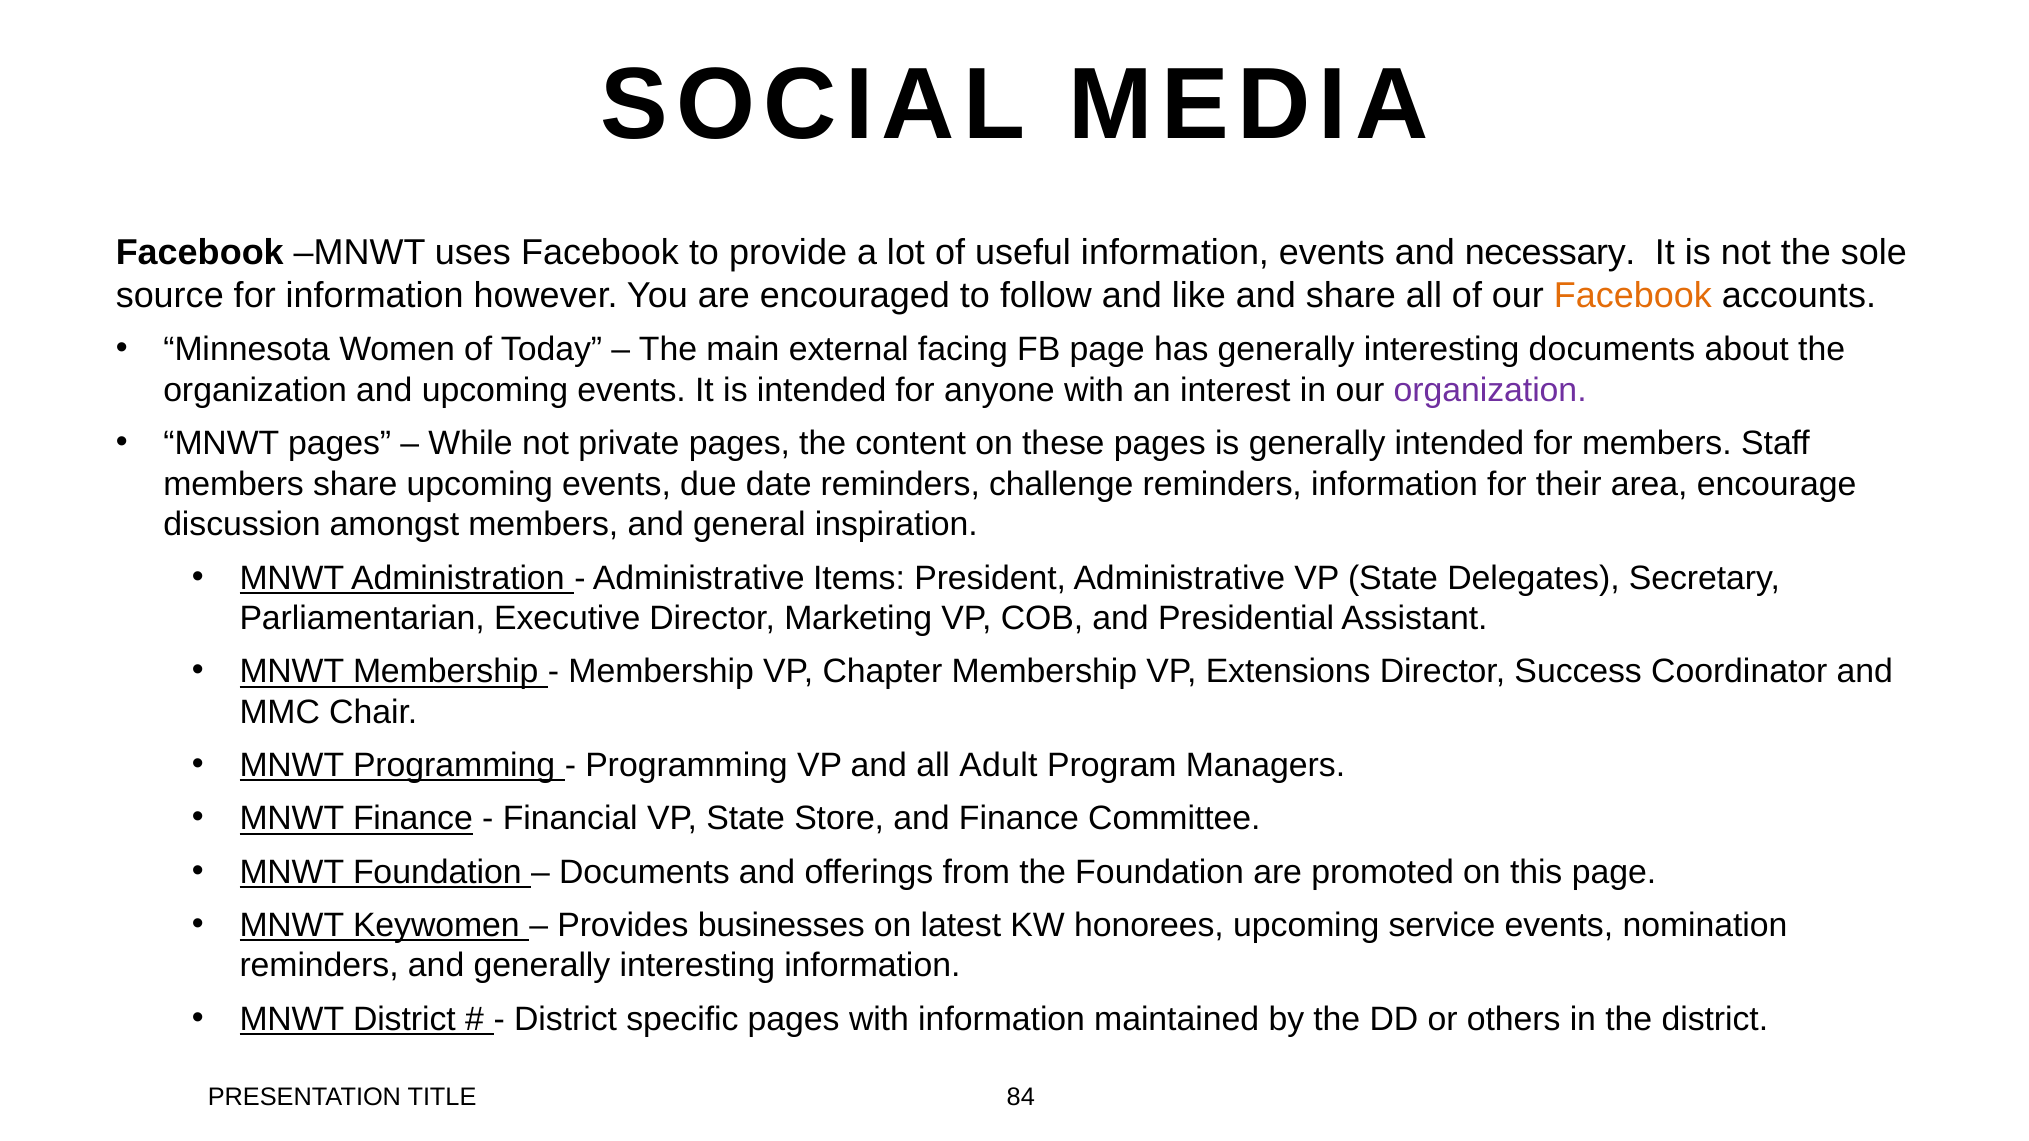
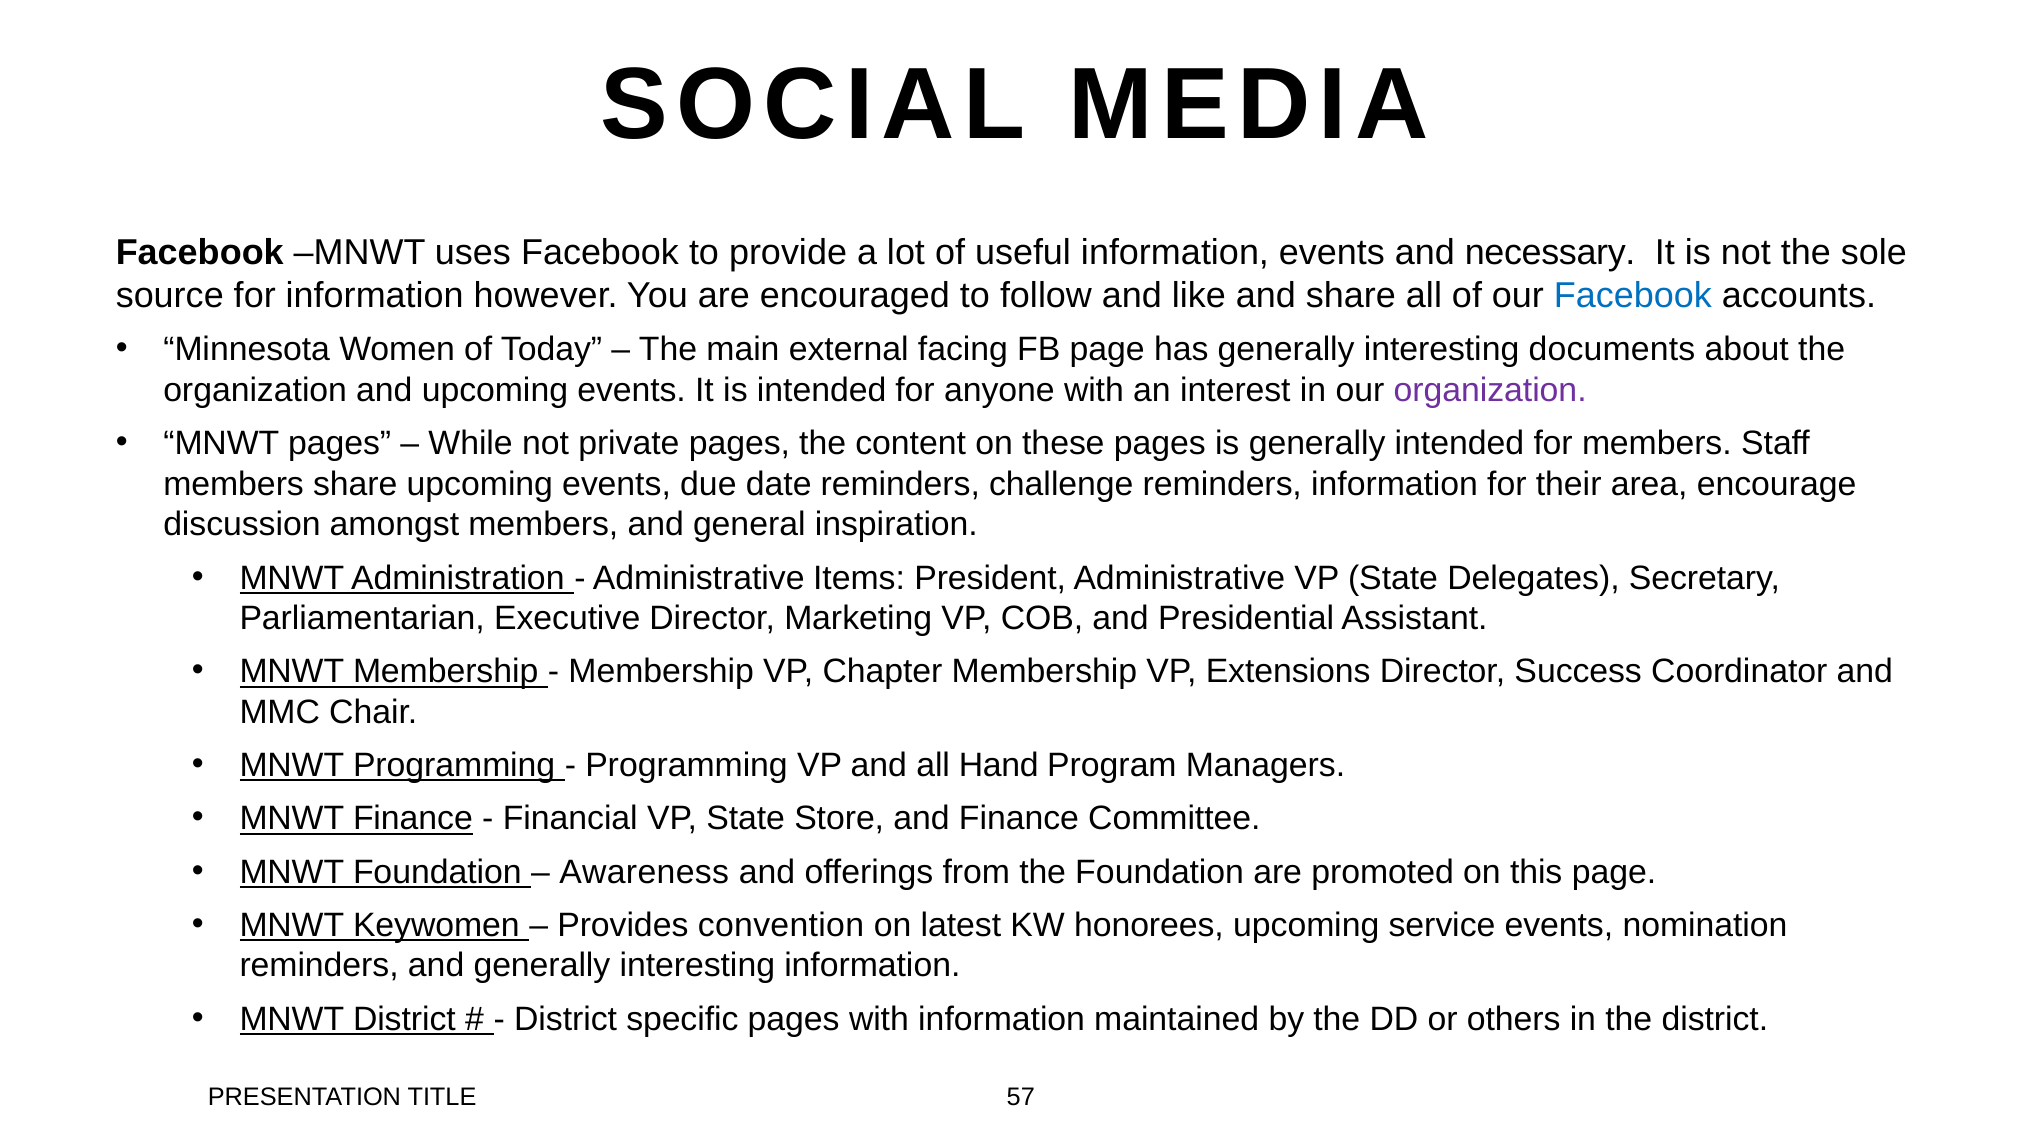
Facebook at (1633, 295) colour: orange -> blue
Adult: Adult -> Hand
Documents at (644, 872): Documents -> Awareness
businesses: businesses -> convention
84: 84 -> 57
